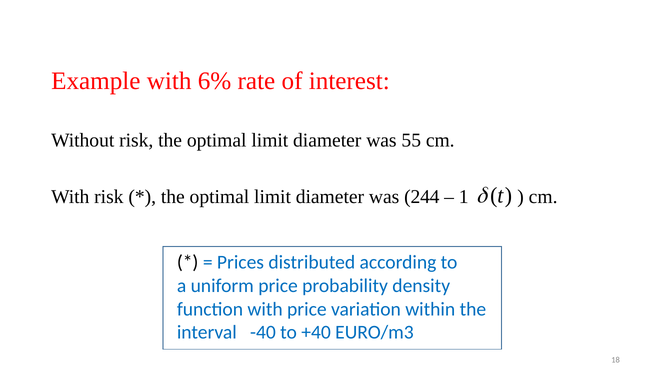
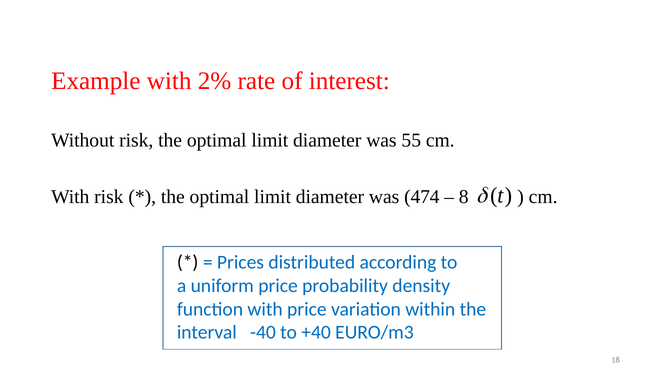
6%: 6% -> 2%
244: 244 -> 474
1: 1 -> 8
